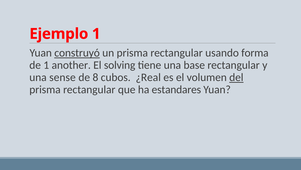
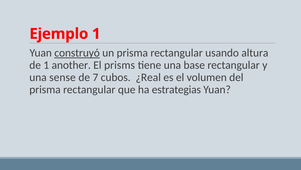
forma: forma -> altura
solving: solving -> prisms
8: 8 -> 7
del underline: present -> none
estandares: estandares -> estrategias
